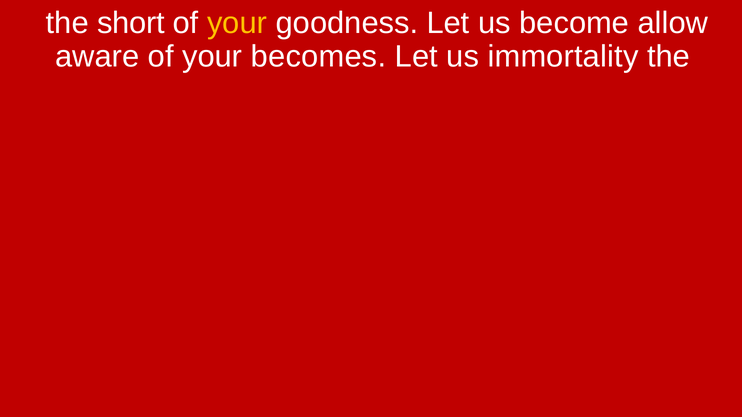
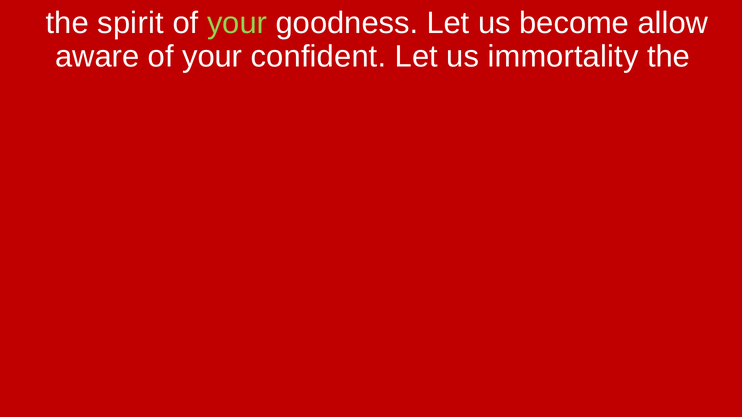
short: short -> spirit
your at (237, 23) colour: yellow -> light green
becomes: becomes -> confident
